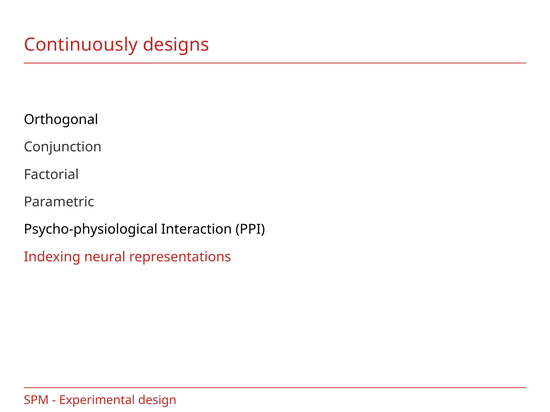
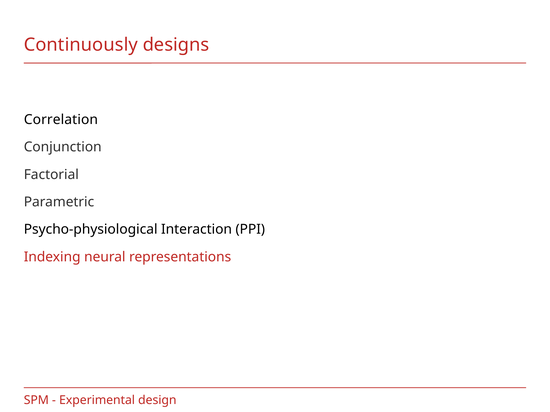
Orthogonal: Orthogonal -> Correlation
